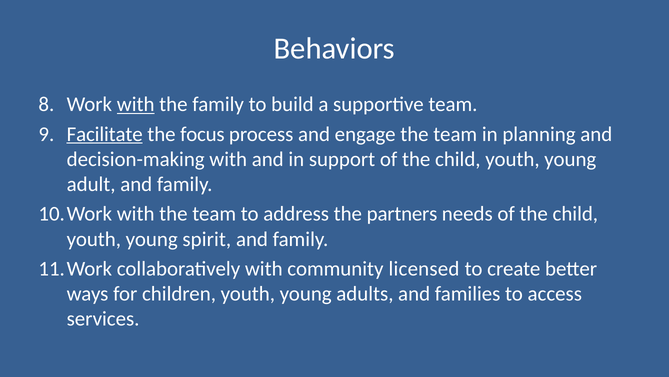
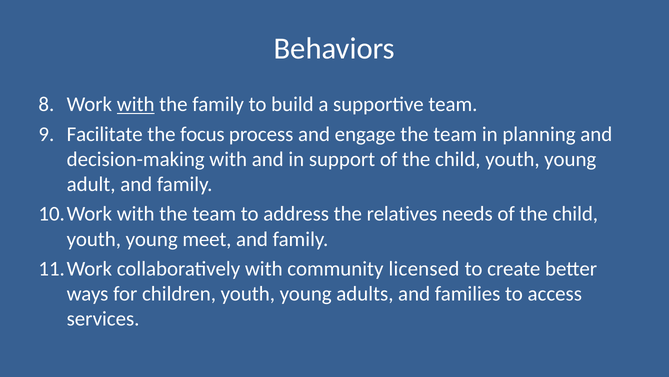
Facilitate underline: present -> none
partners: partners -> relatives
spirit: spirit -> meet
